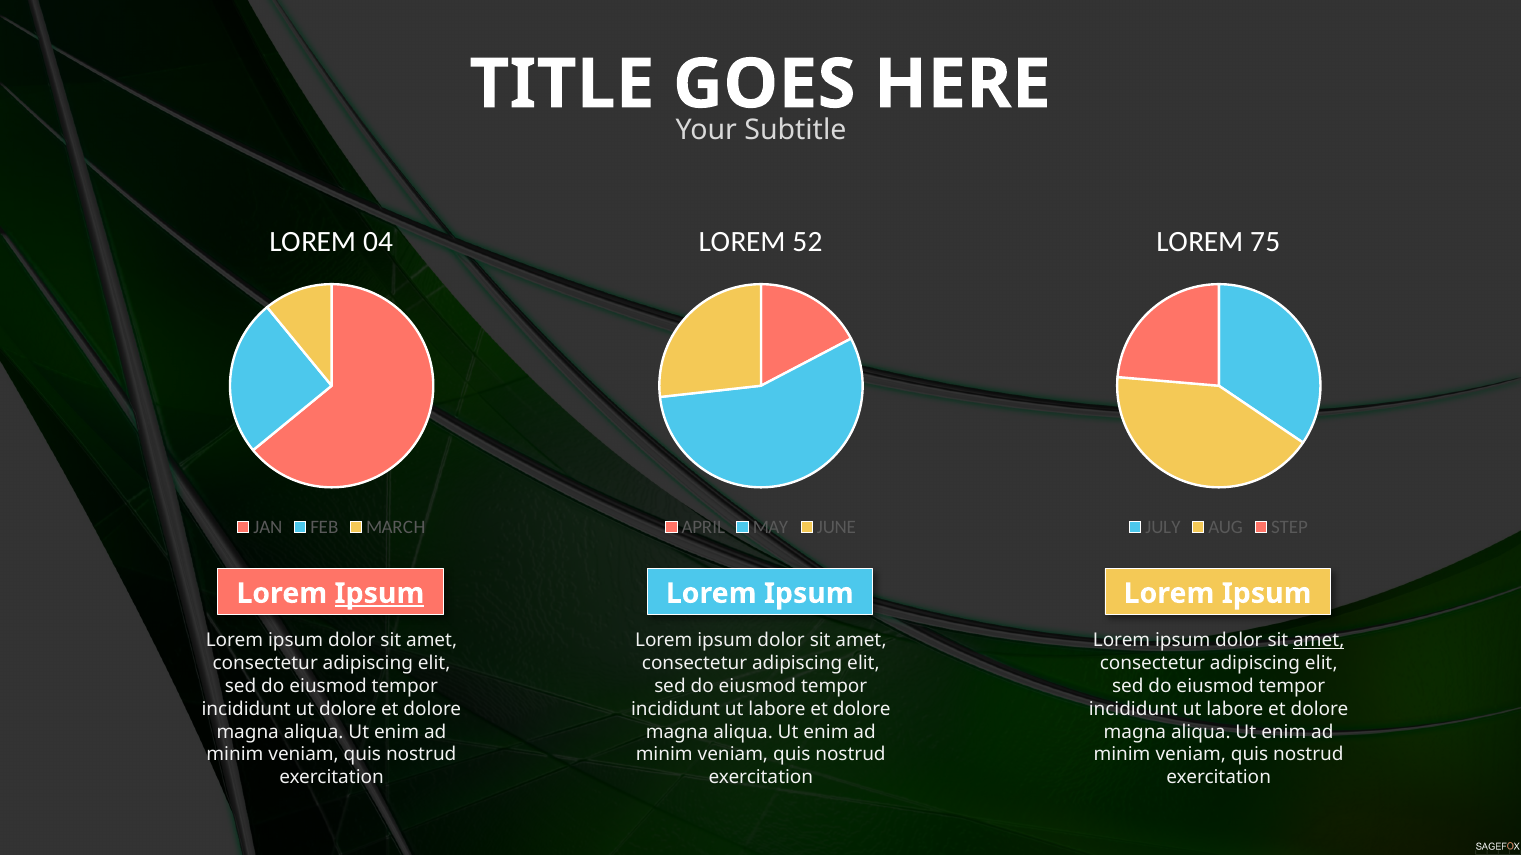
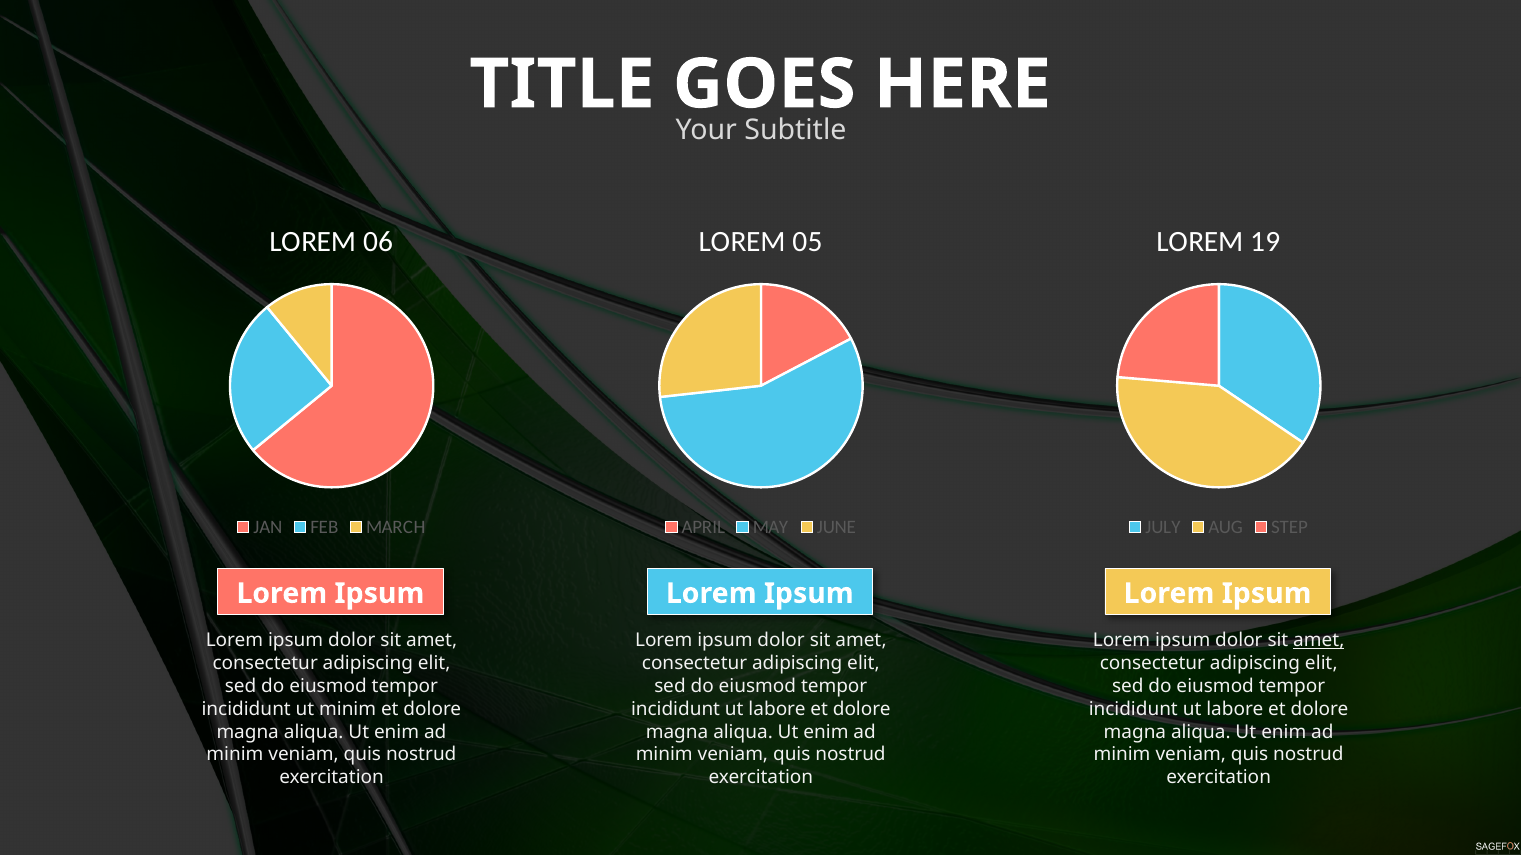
04: 04 -> 06
52: 52 -> 05
75: 75 -> 19
Ipsum at (379, 594) underline: present -> none
ut dolore: dolore -> minim
